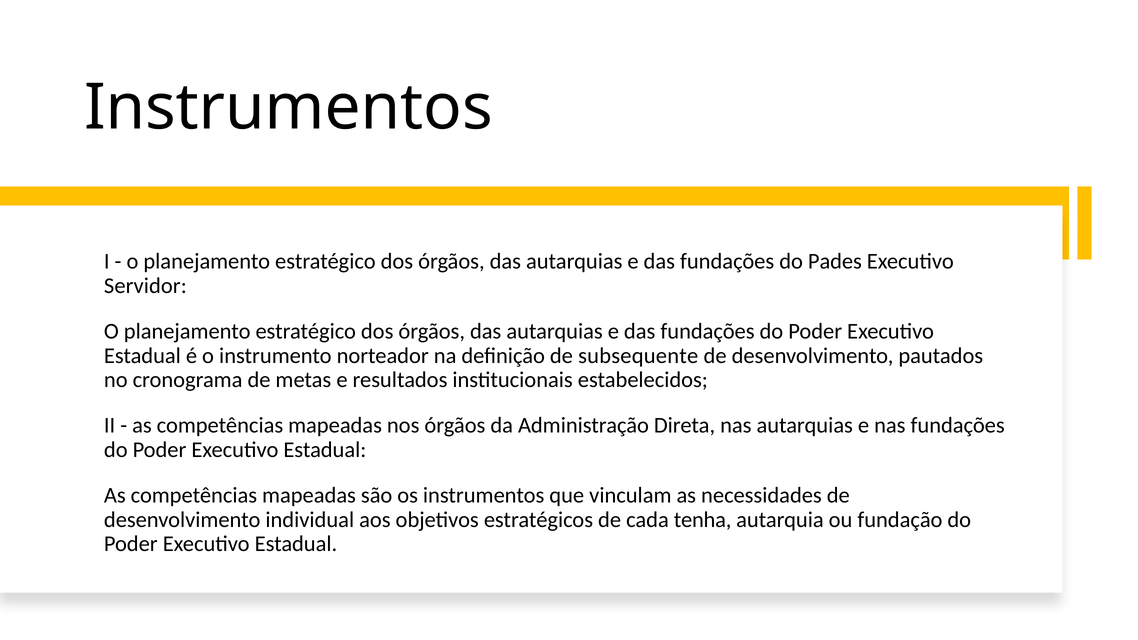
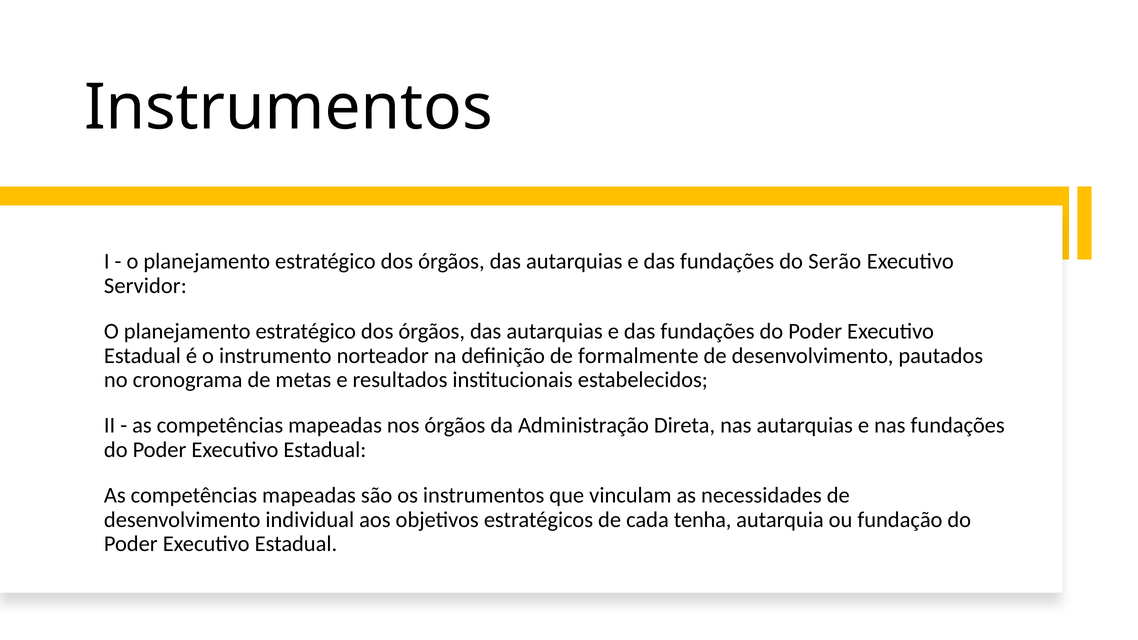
Pades: Pades -> Serão
subsequente: subsequente -> formalmente
